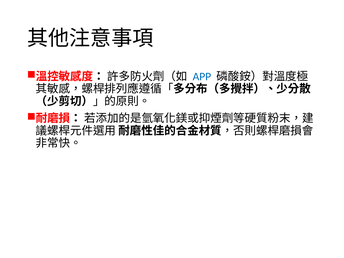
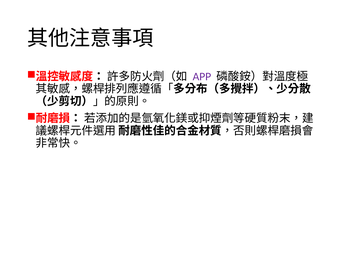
APP colour: blue -> purple
